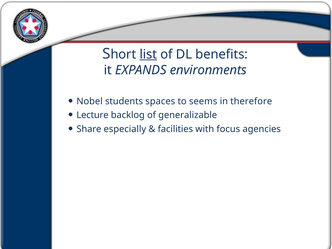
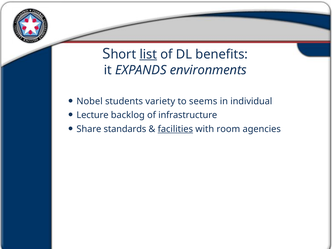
spaces: spaces -> variety
therefore: therefore -> individual
generalizable: generalizable -> infrastructure
especially: especially -> standards
facilities underline: none -> present
focus: focus -> room
